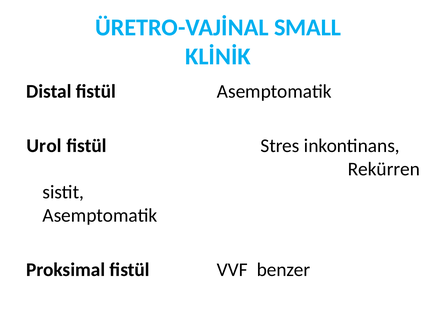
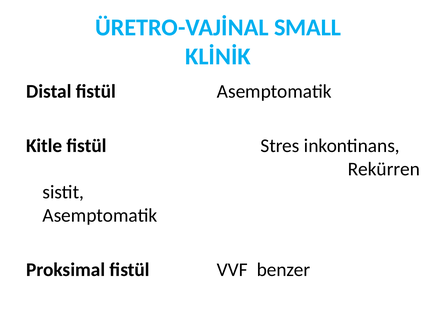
Urol: Urol -> Kitle
